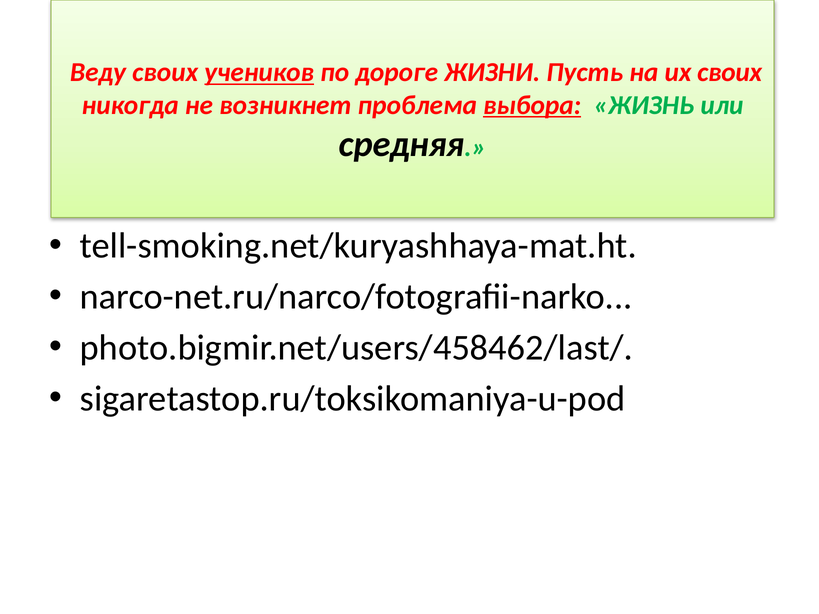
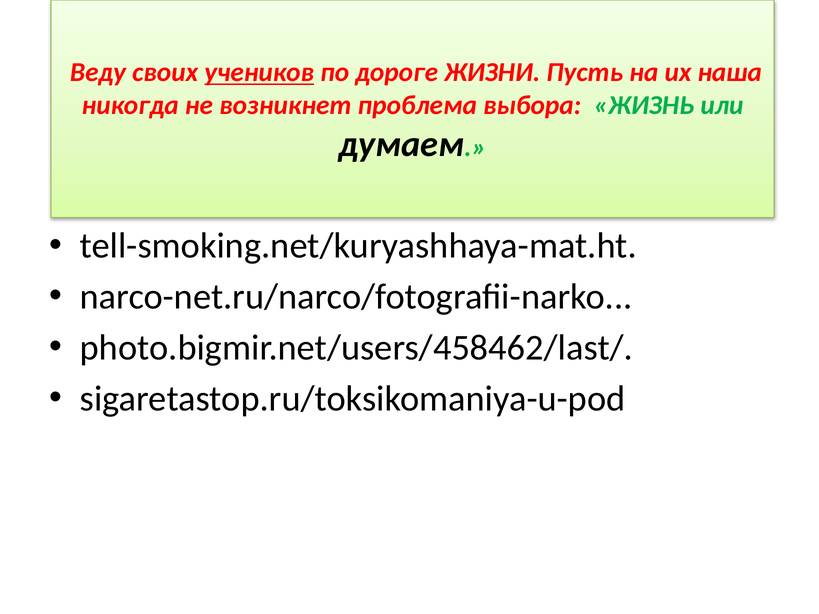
их своих: своих -> наша
выбора underline: present -> none
средняя: средняя -> думаем
